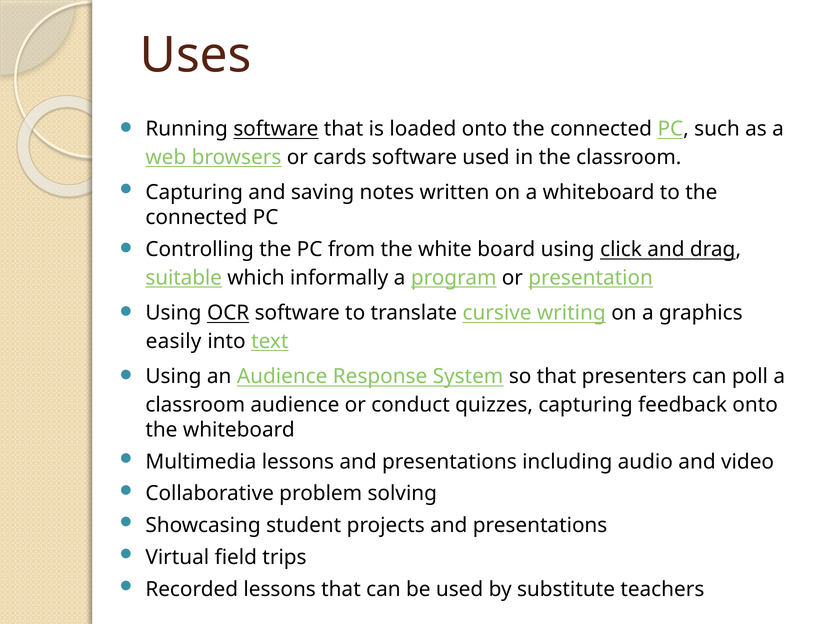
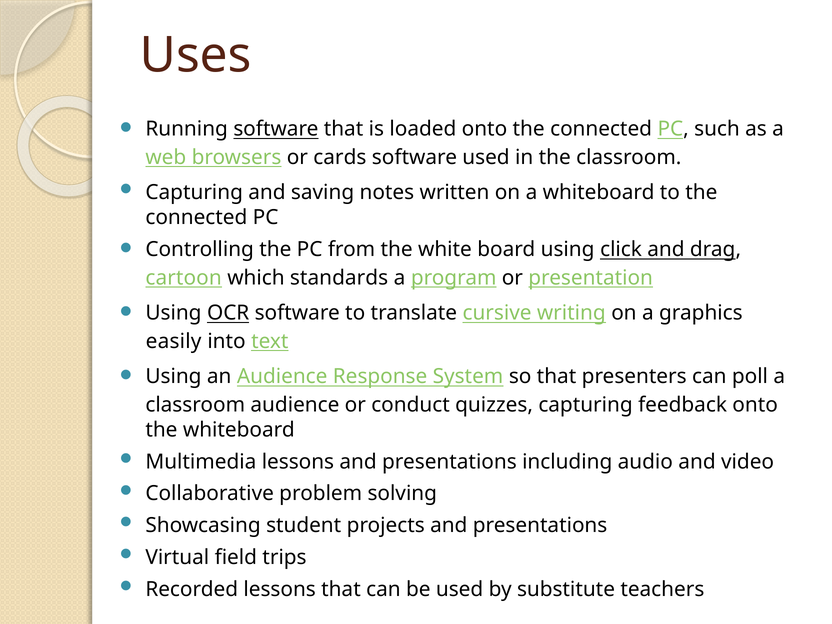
suitable: suitable -> cartoon
informally: informally -> standards
